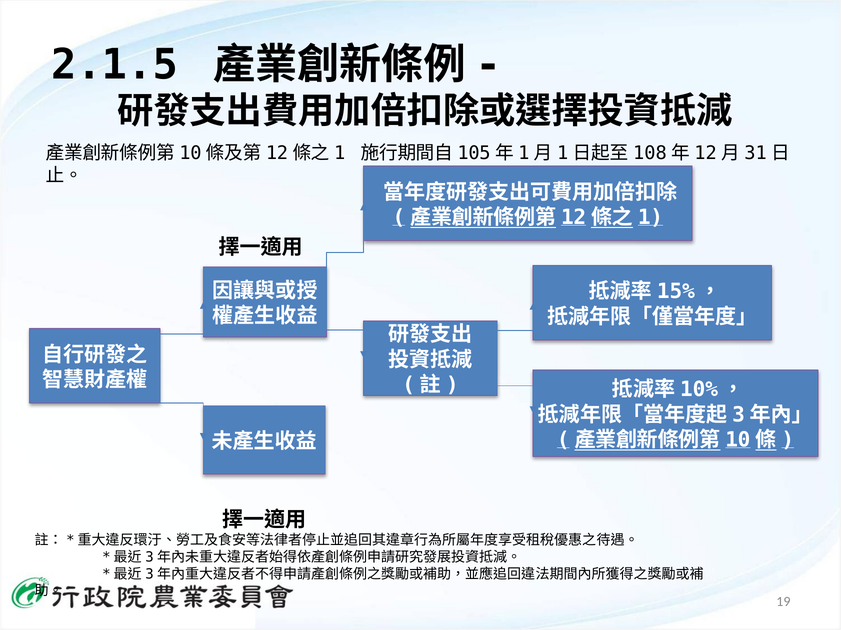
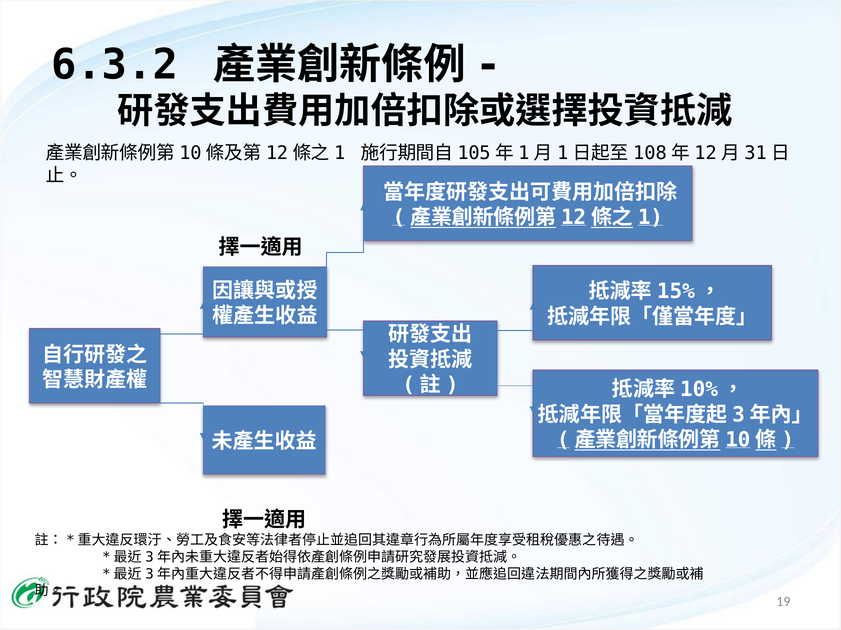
2.1.5: 2.1.5 -> 6.3.2
